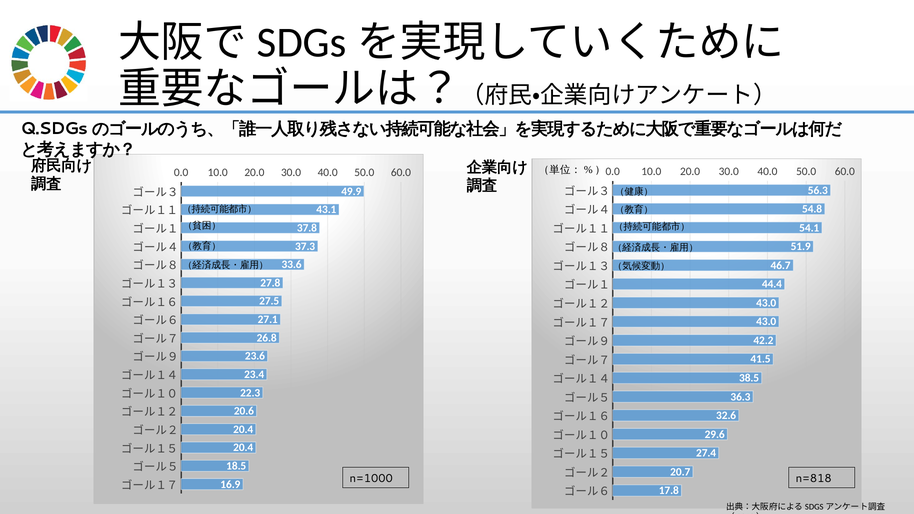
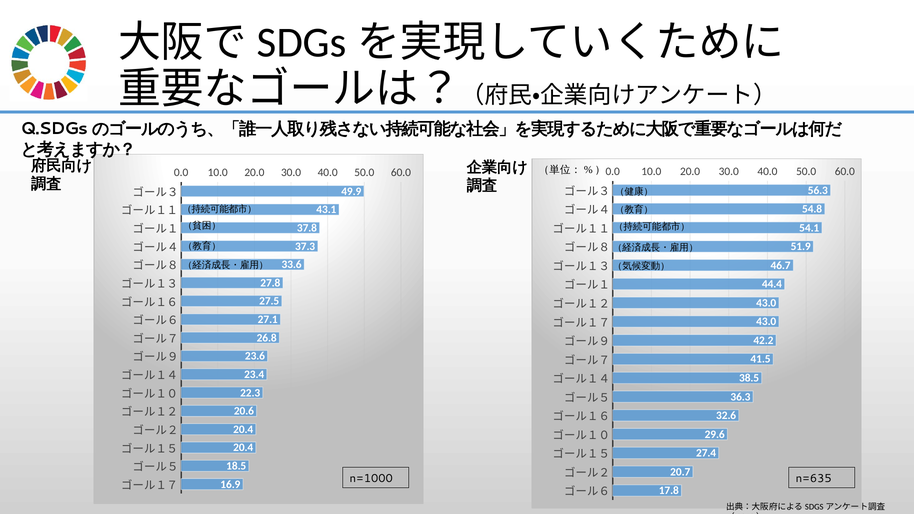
n=818: n=818 -> n=635
